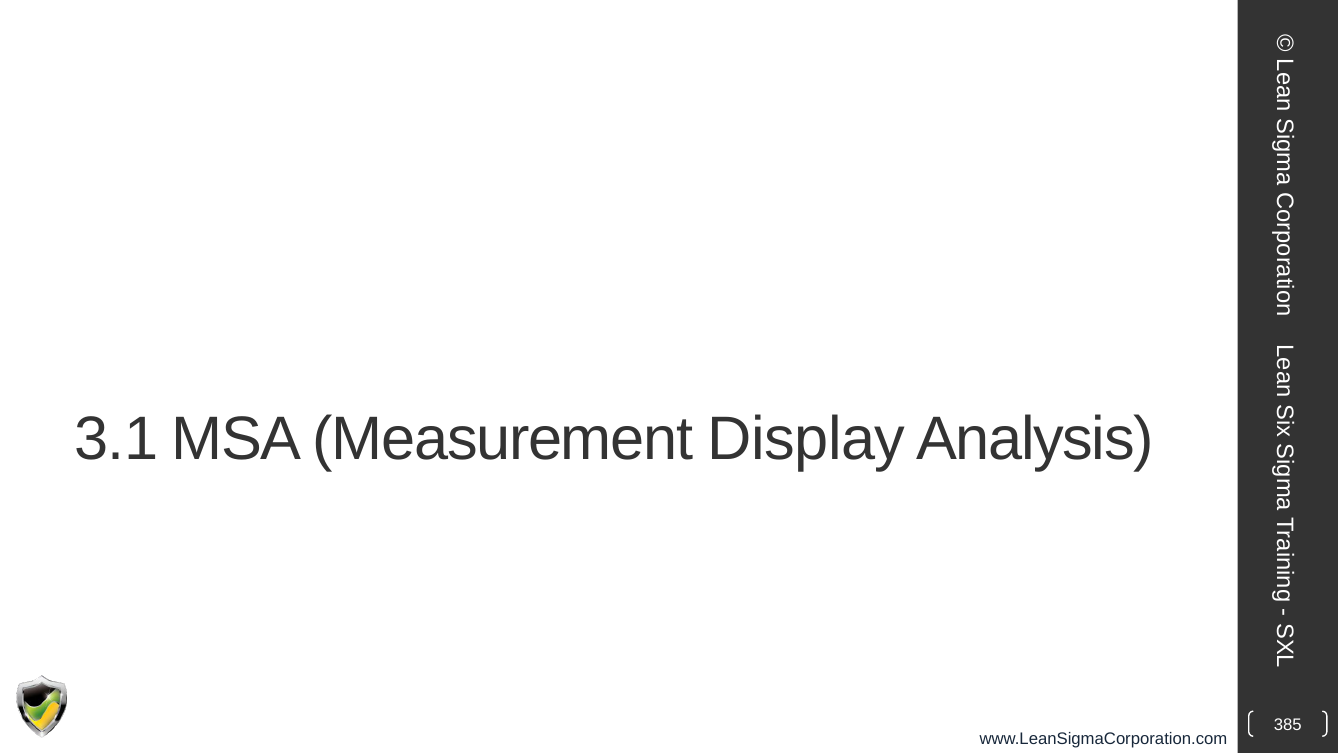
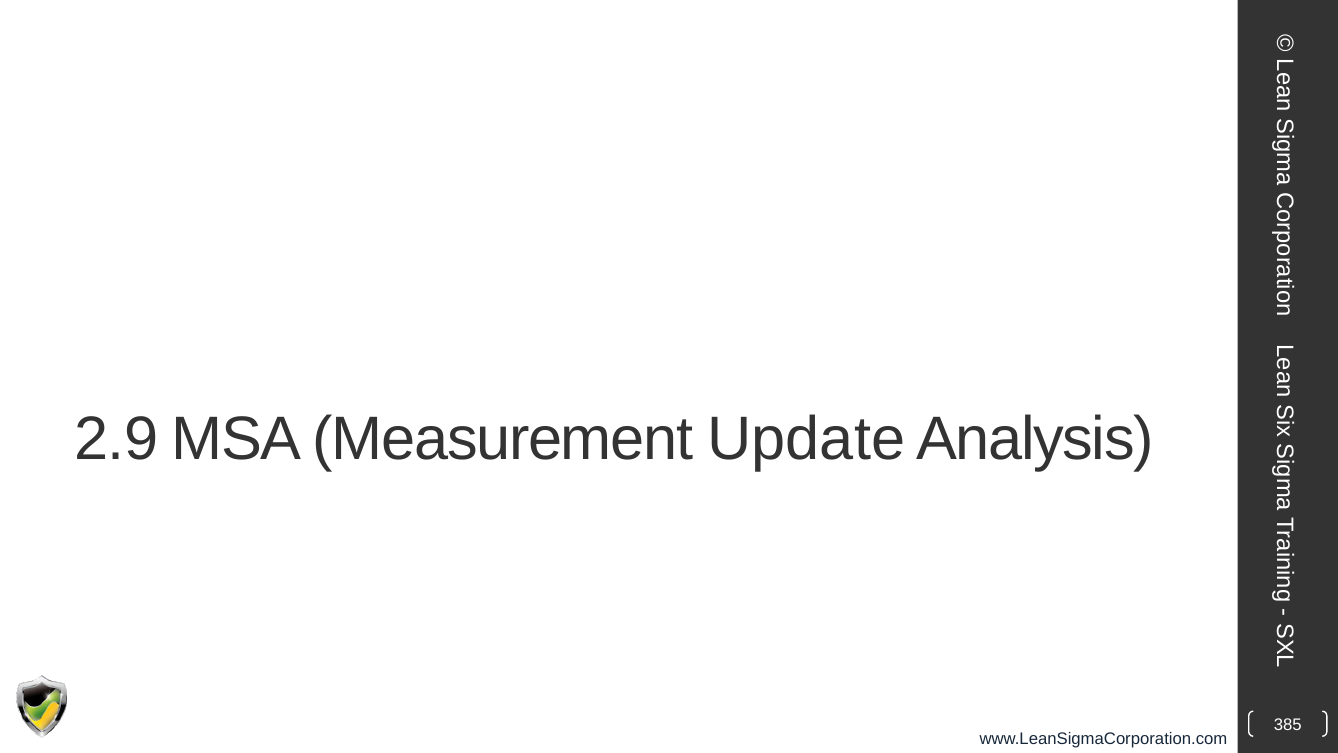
3.1: 3.1 -> 2.9
Display: Display -> Update
